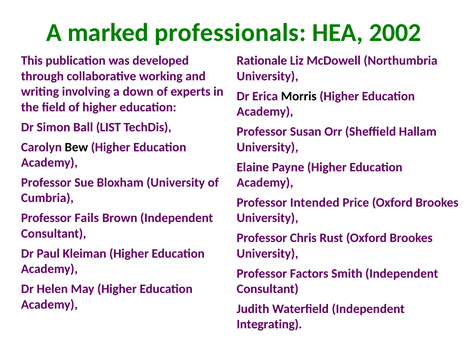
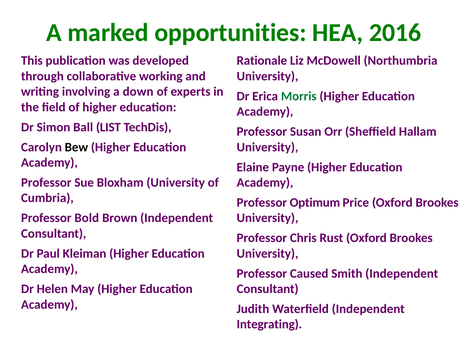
professionals: professionals -> opportunities
2002: 2002 -> 2016
Morris colour: black -> green
Intended: Intended -> Optimum
Fails: Fails -> Bold
Factors: Factors -> Caused
